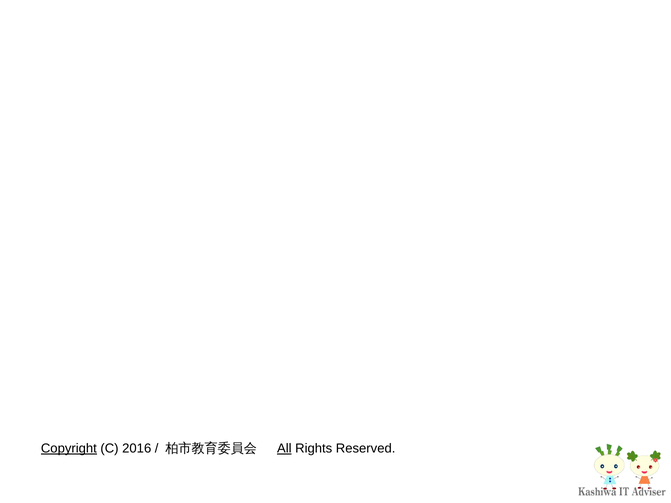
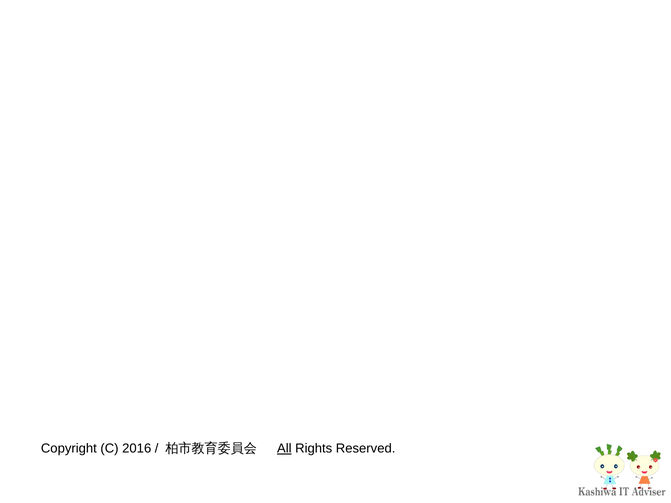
Copyright underline: present -> none
